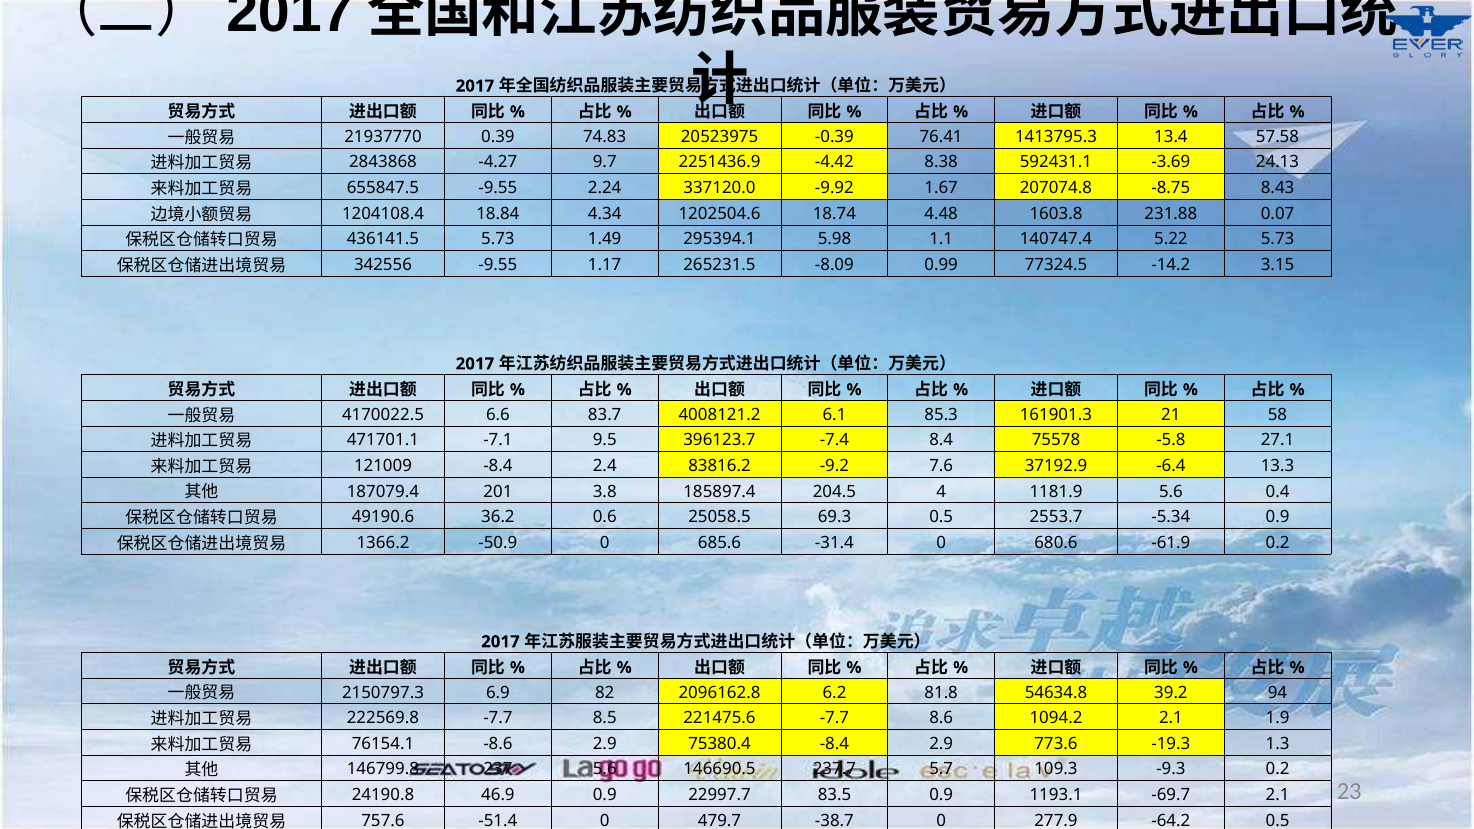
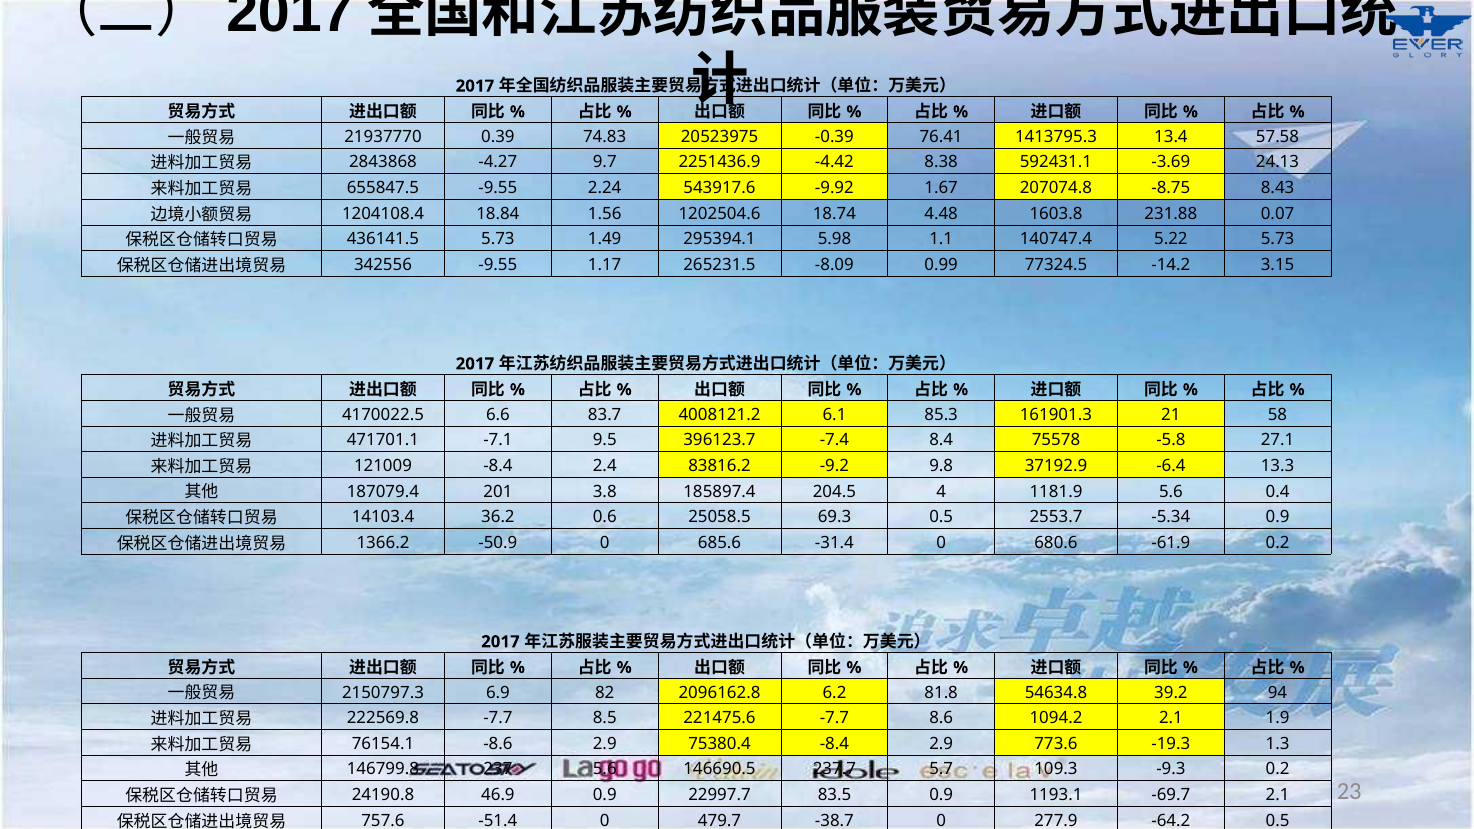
337120.0: 337120.0 -> 543917.6
4.34: 4.34 -> 1.56
7.6: 7.6 -> 9.8
49190.6: 49190.6 -> 14103.4
